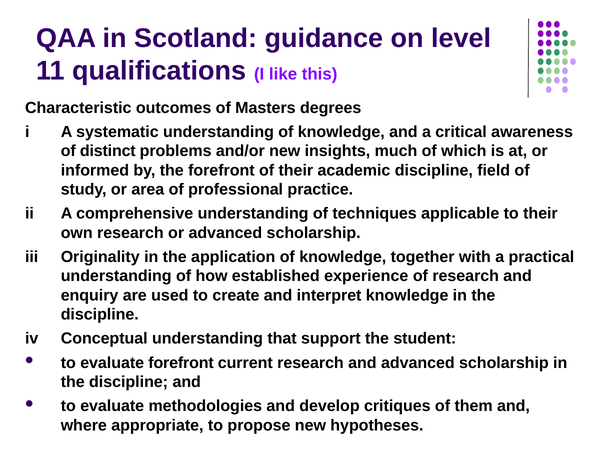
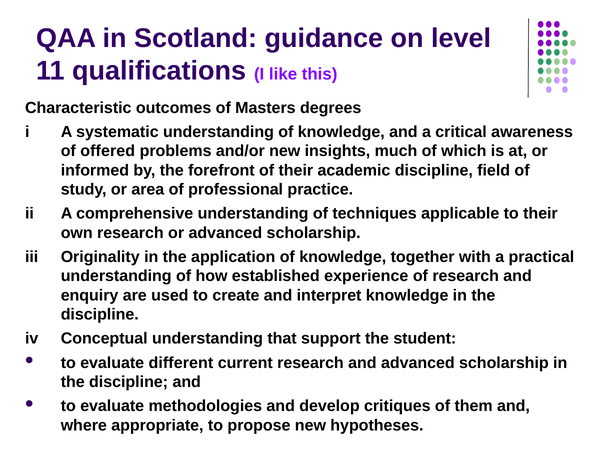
distinct: distinct -> offered
evaluate forefront: forefront -> different
